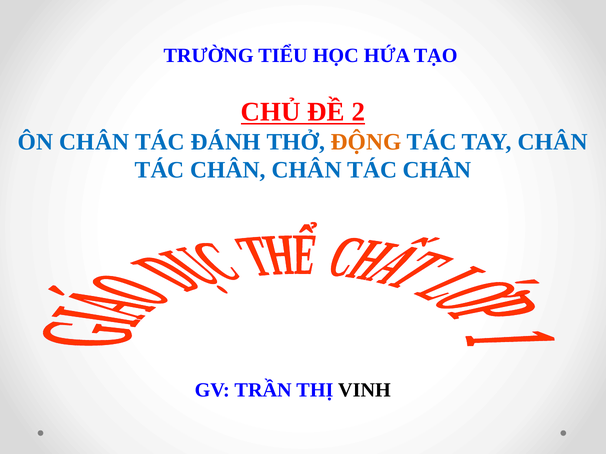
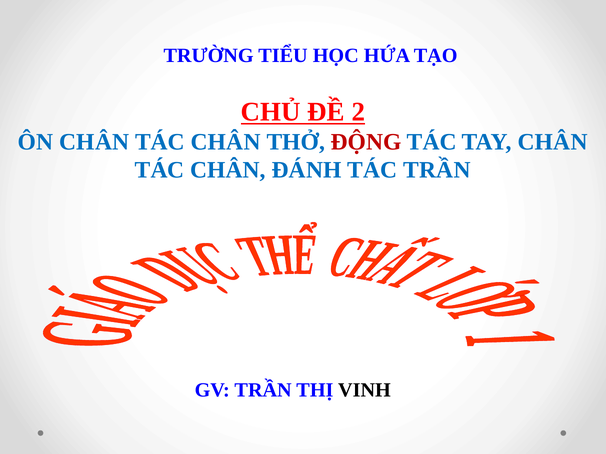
ĐÁNH at (226, 142): ĐÁNH -> CHÂN
ĐỘNG colour: orange -> red
CHÂN CHÂN: CHÂN -> ĐÁNH
CHÂN at (437, 170): CHÂN -> TRẦN
